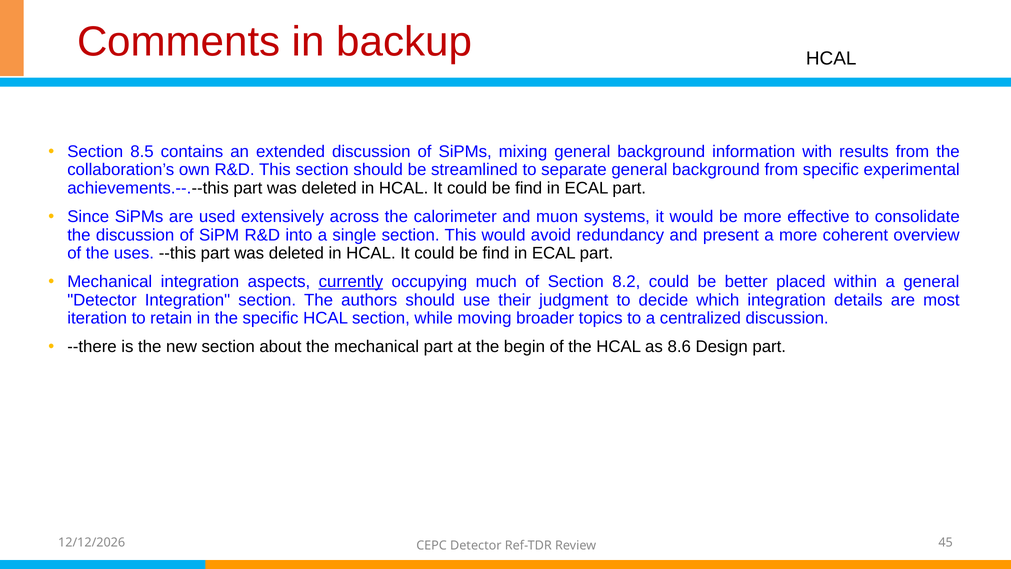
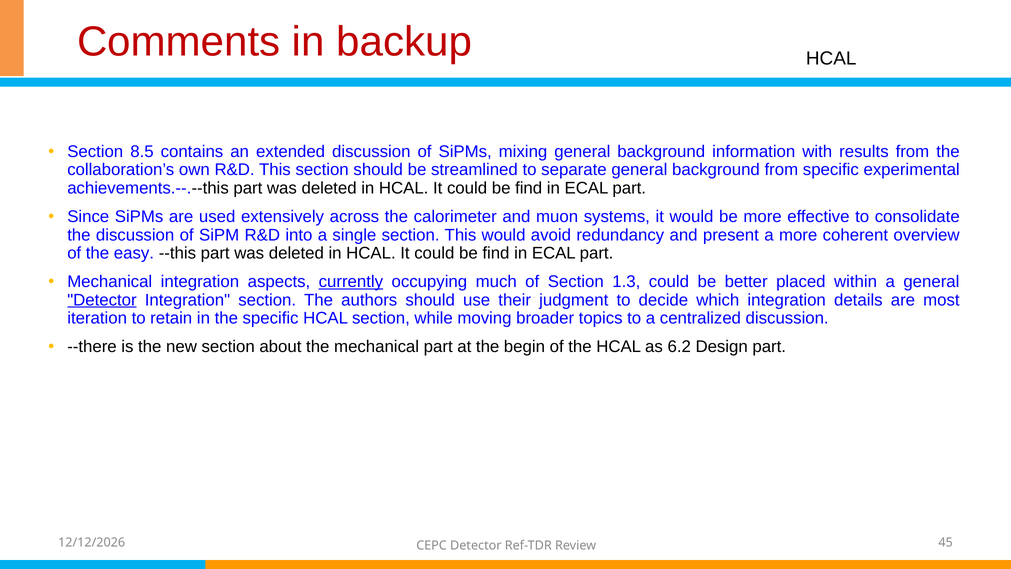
uses: uses -> easy
8.2: 8.2 -> 1.3
Detector at (102, 300) underline: none -> present
8.6: 8.6 -> 6.2
